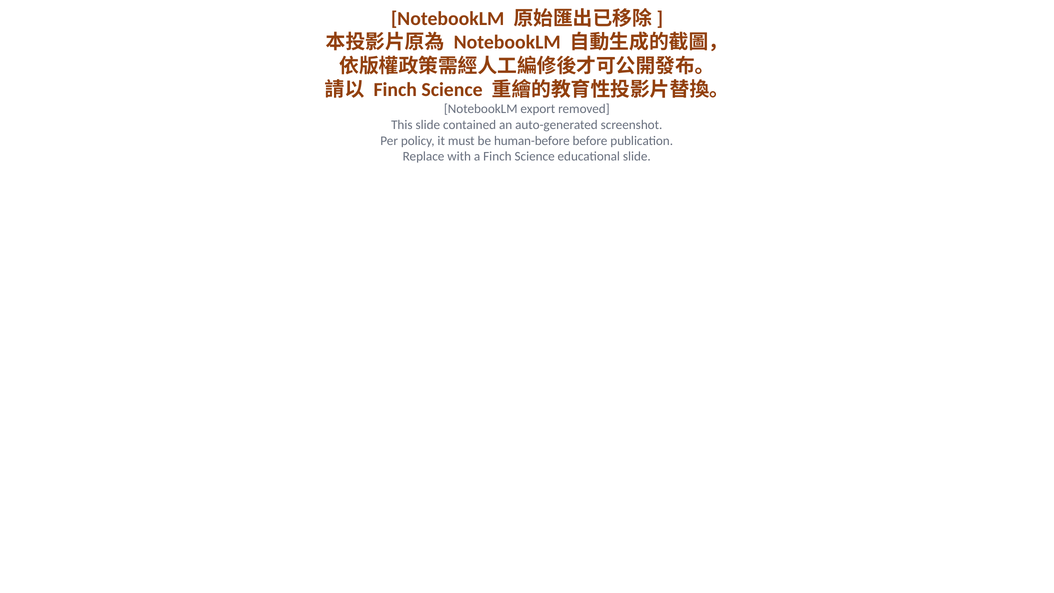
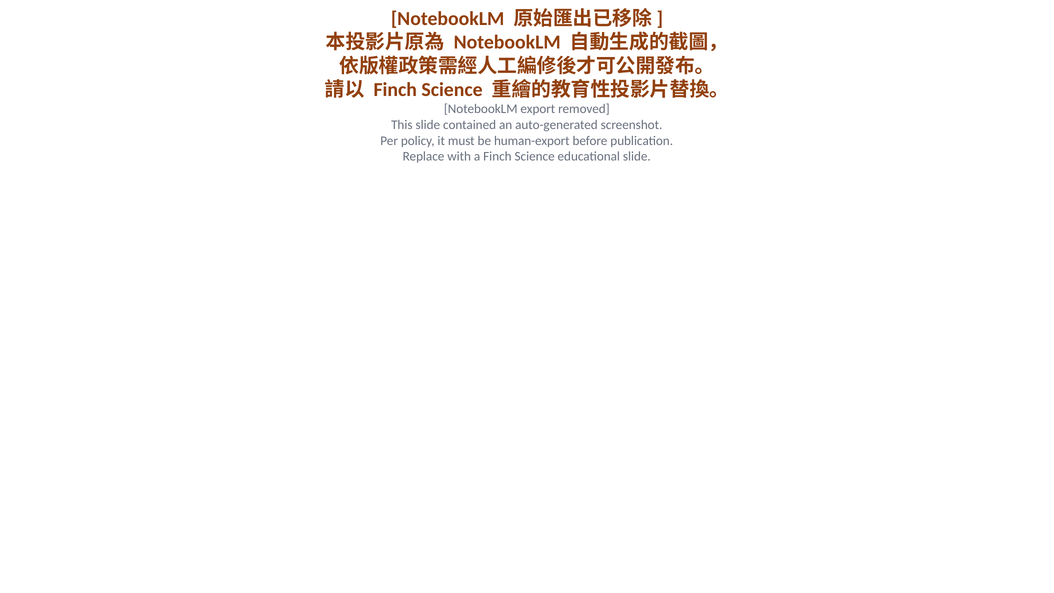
human-before: human-before -> human-export
